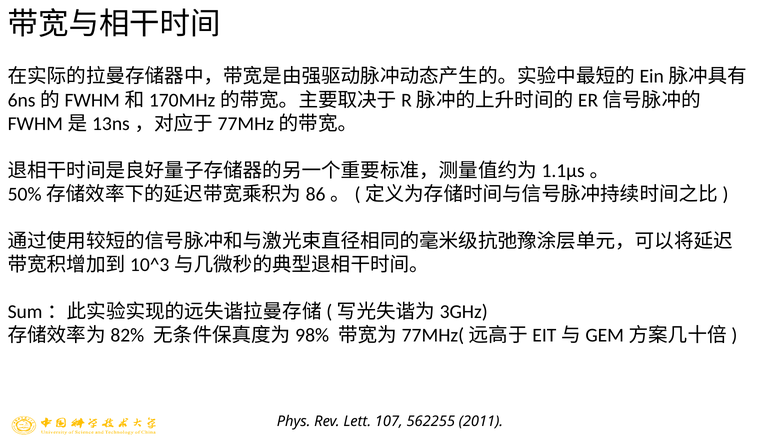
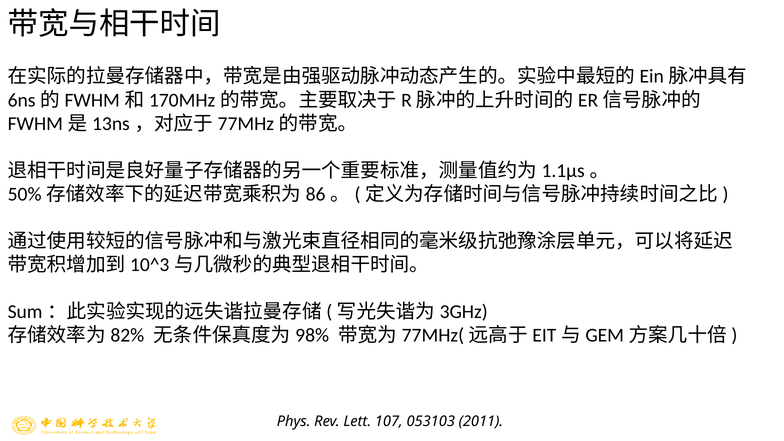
562255: 562255 -> 053103
